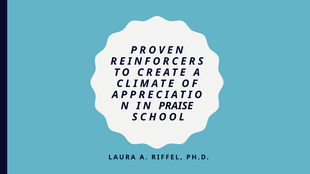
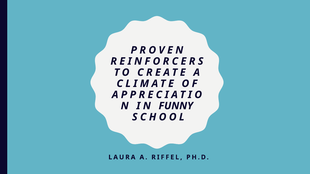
PRAISE: PRAISE -> FUNNY
